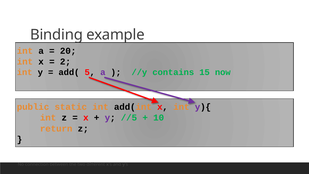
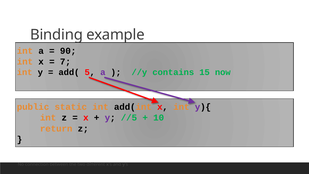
20: 20 -> 90
2: 2 -> 7
